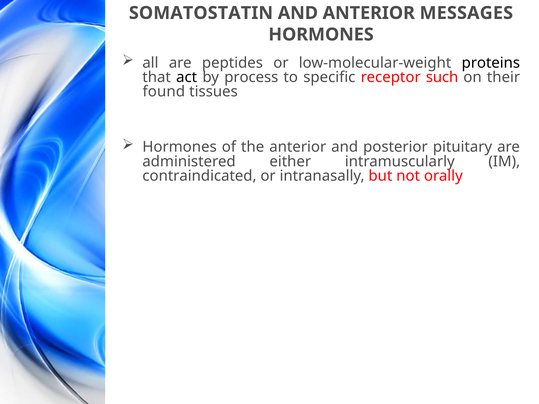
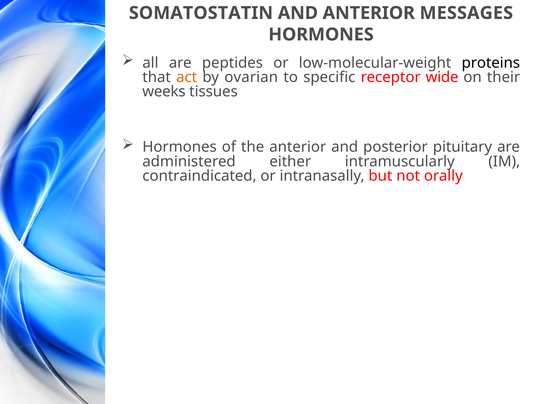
act colour: black -> orange
process: process -> ovarian
such: such -> wide
found: found -> weeks
